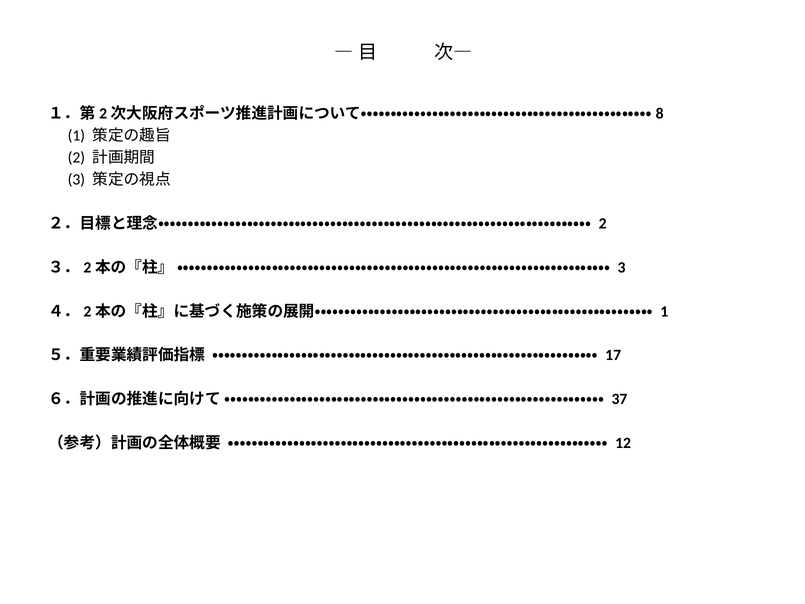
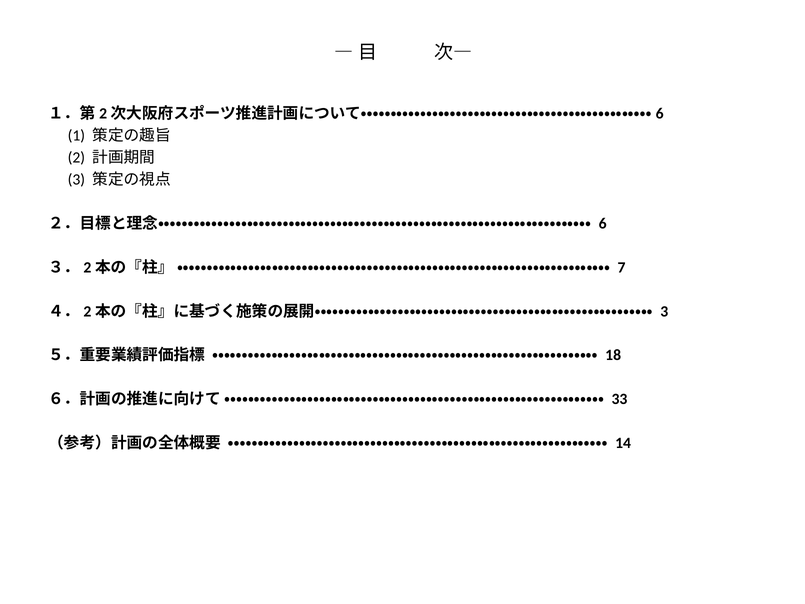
8 at (660, 114): 8 -> 6
2 at (603, 223): 2 -> 6
3 at (621, 267): 3 -> 7
1 at (664, 311): 1 -> 3
17: 17 -> 18
37: 37 -> 33
12: 12 -> 14
